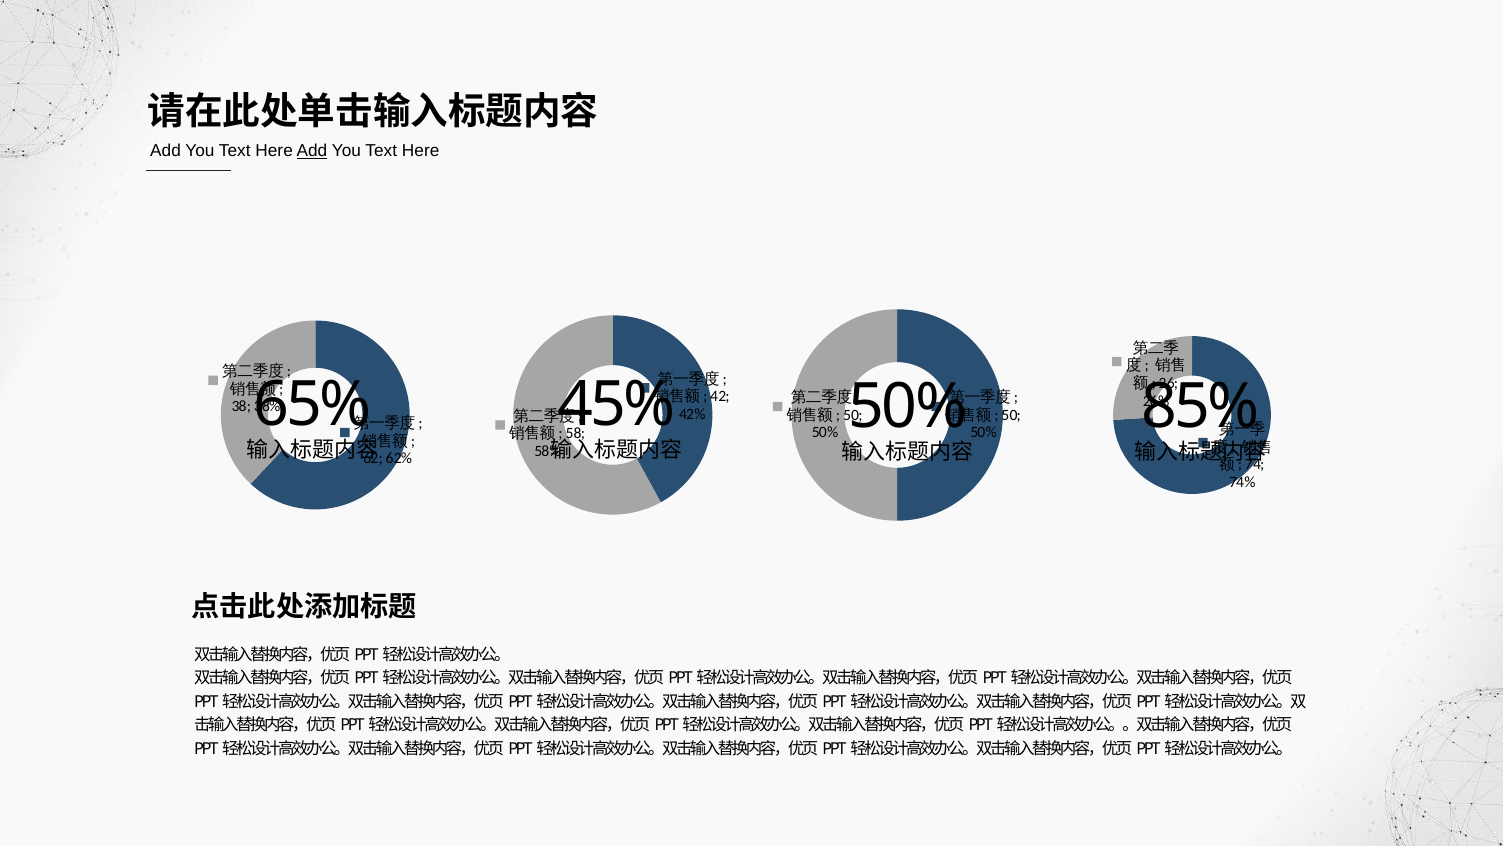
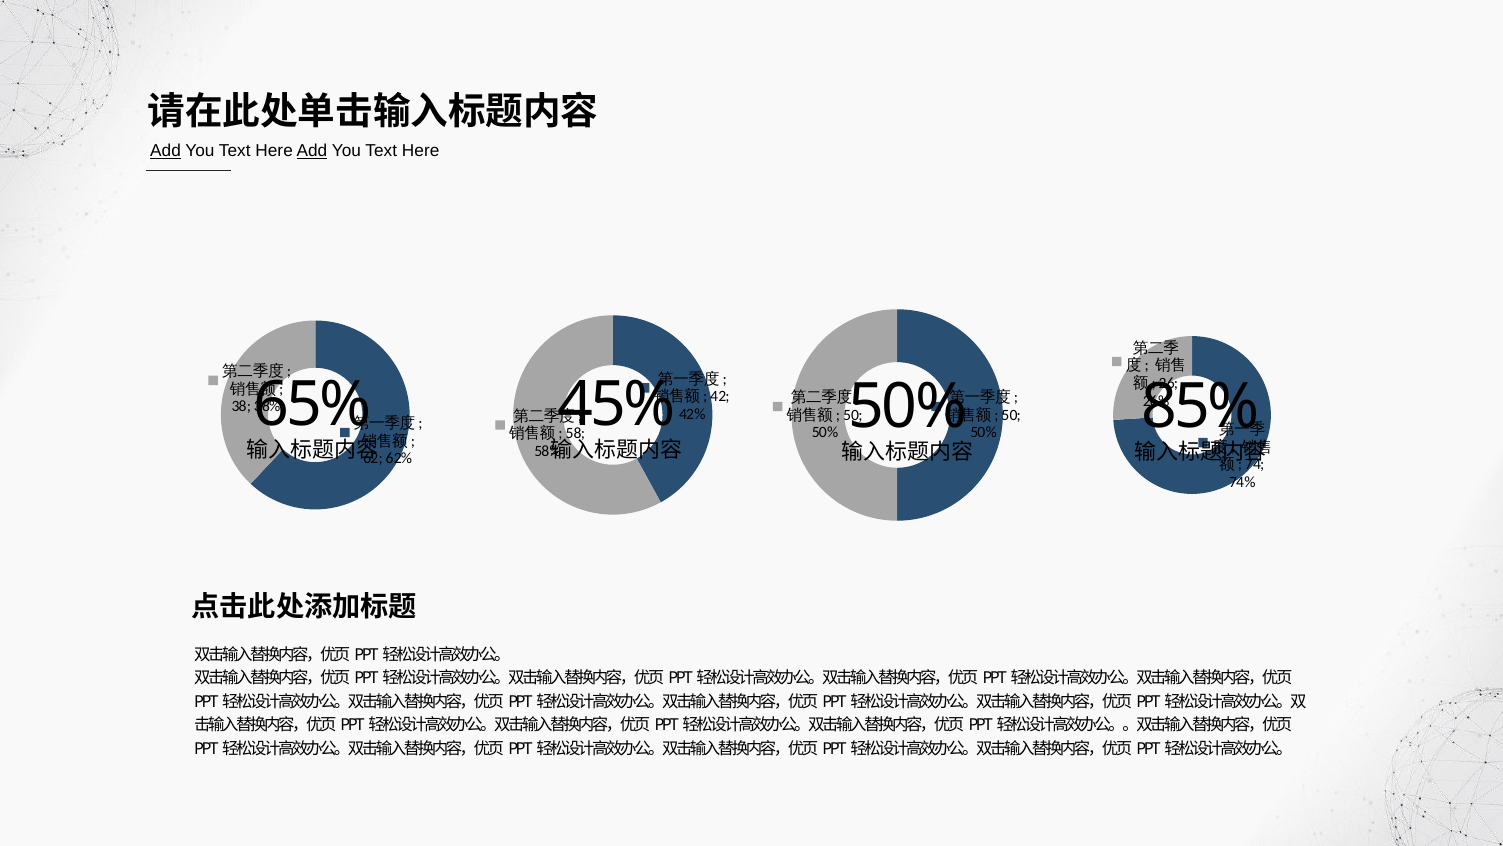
Add at (166, 151) underline: none -> present
